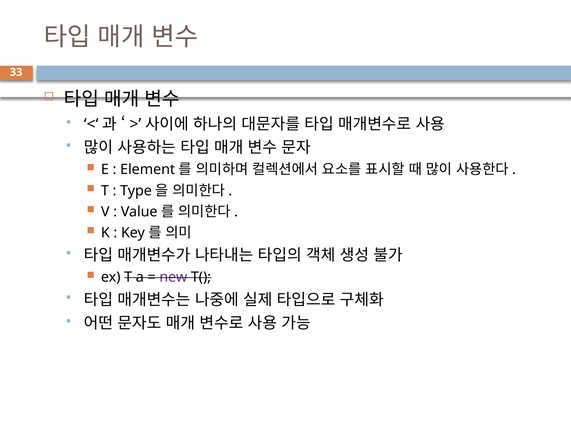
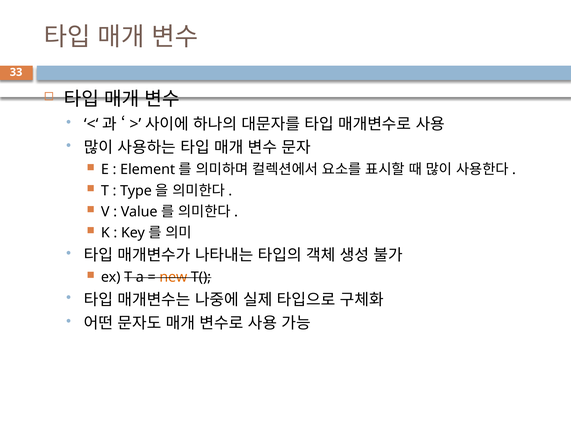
new colour: purple -> orange
